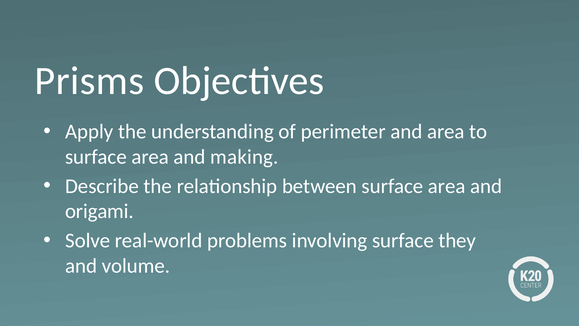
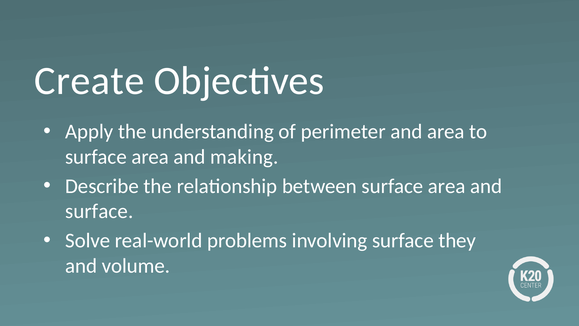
Prisms: Prisms -> Create
origami at (99, 211): origami -> surface
